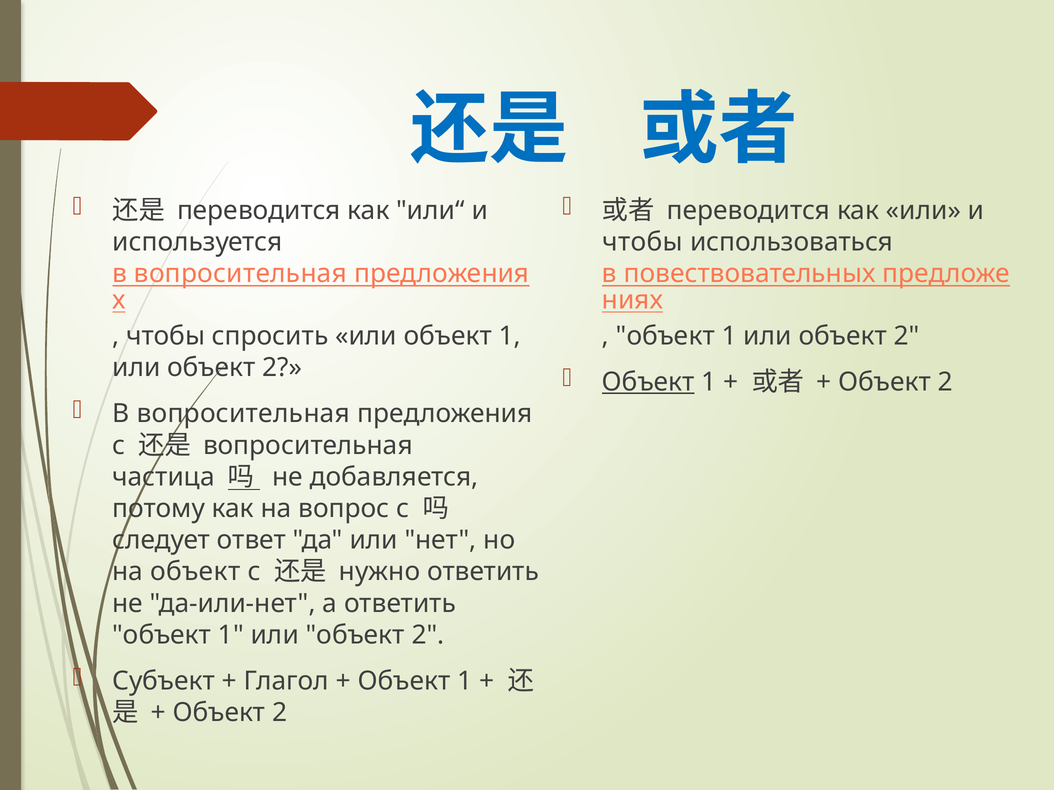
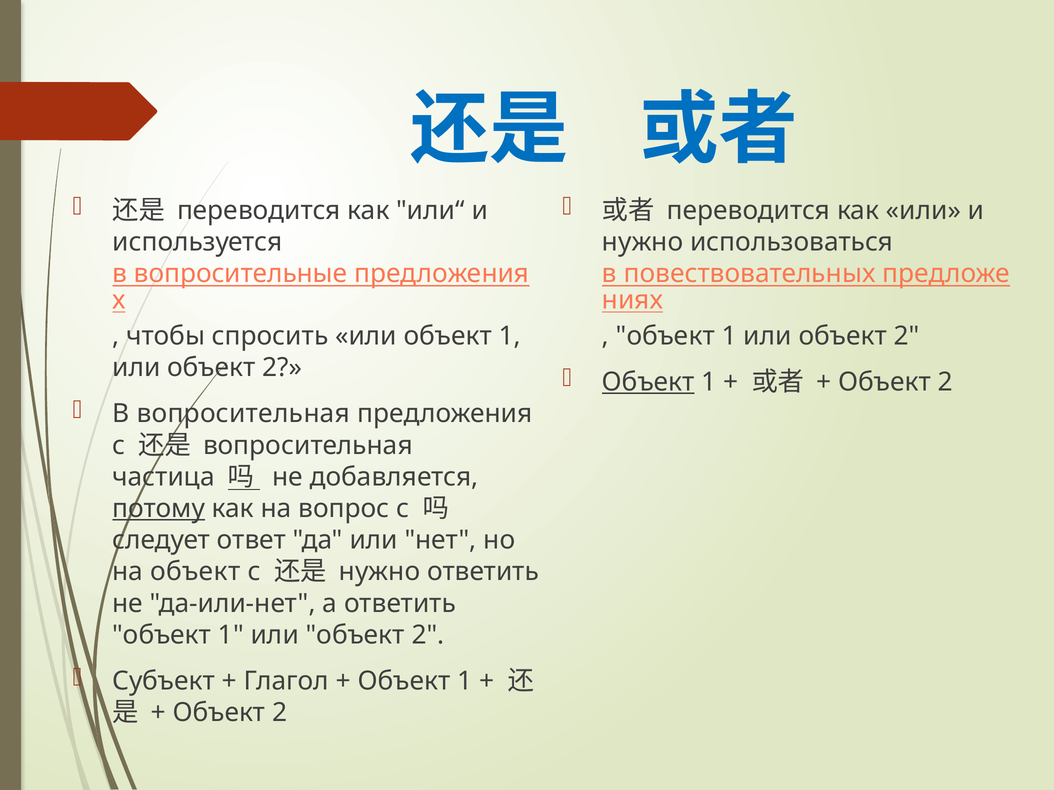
чтобы at (642, 242): чтобы -> нужно
вопросительная at (240, 274): вопросительная -> вопросительные
потому underline: none -> present
